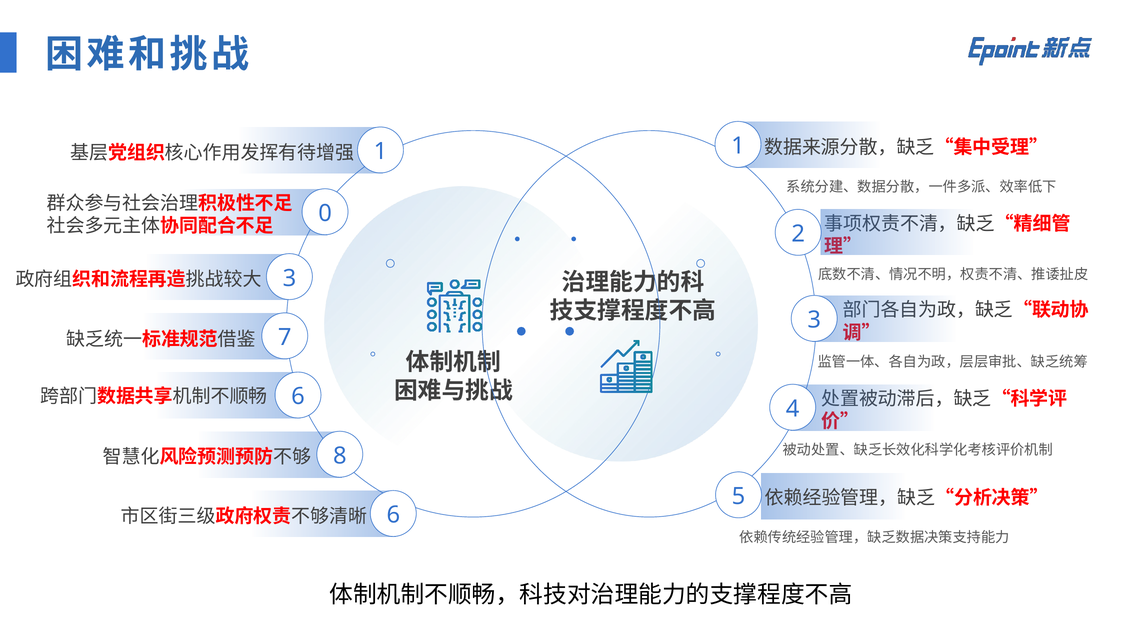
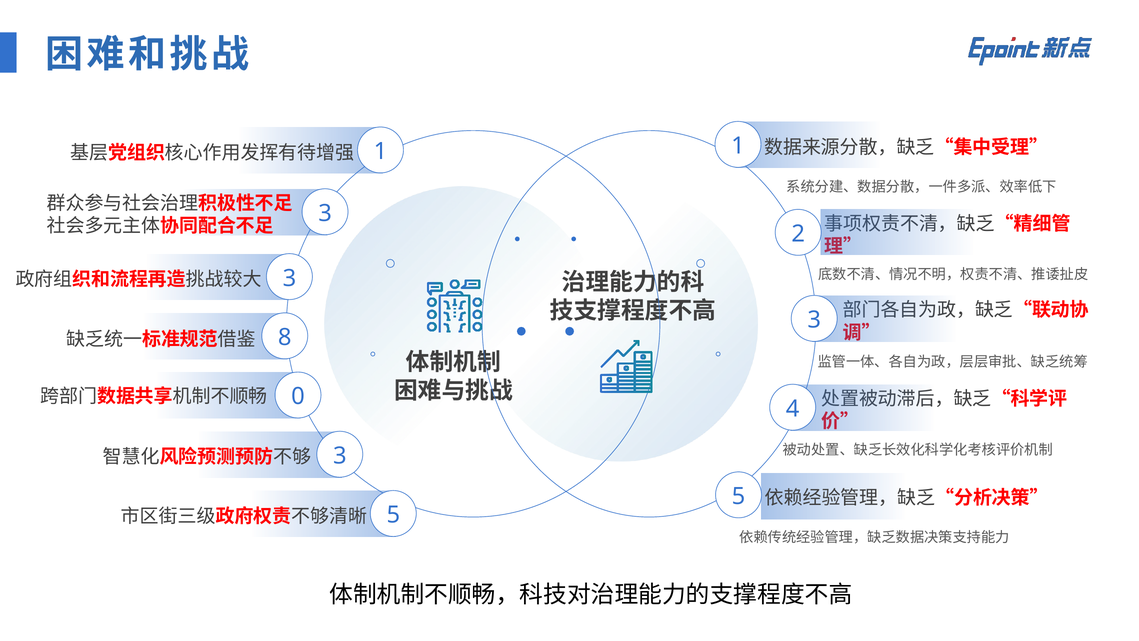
0 at (325, 213): 0 -> 3
7: 7 -> 8
6 at (298, 396): 6 -> 0
8 at (340, 456): 8 -> 3
6 at (393, 515): 6 -> 5
